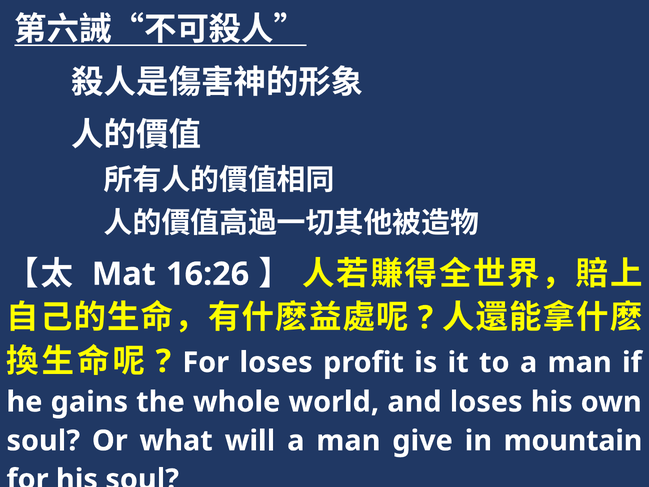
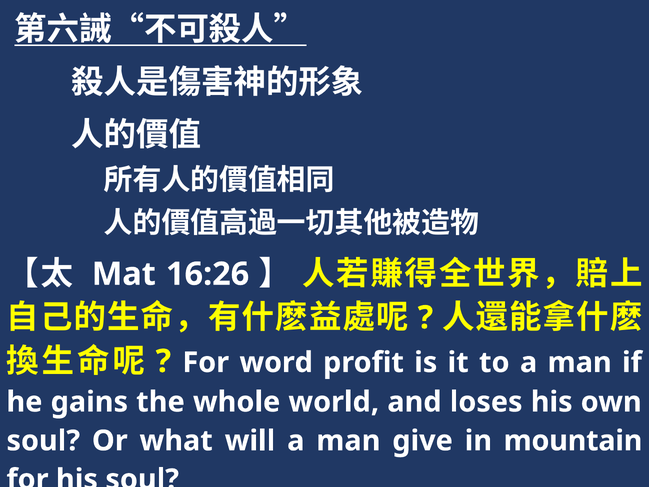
For loses: loses -> word
